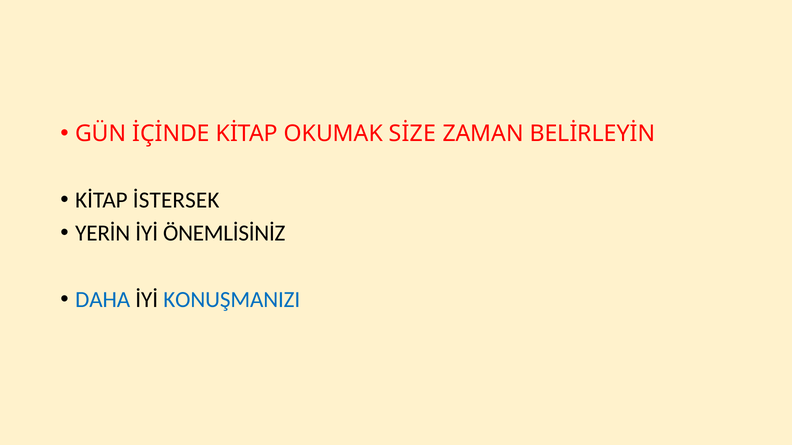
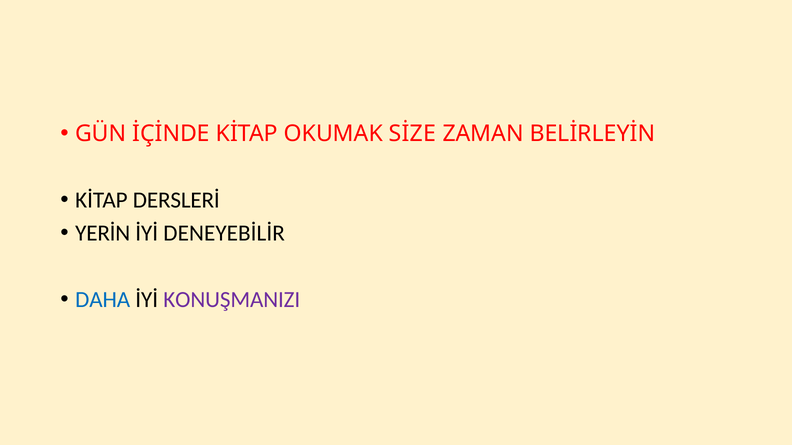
İSTERSEK: İSTERSEK -> DERSLERİ
ÖNEMLİSİNİZ: ÖNEMLİSİNİZ -> DENEYEBİLİR
KONUŞMANIZI colour: blue -> purple
